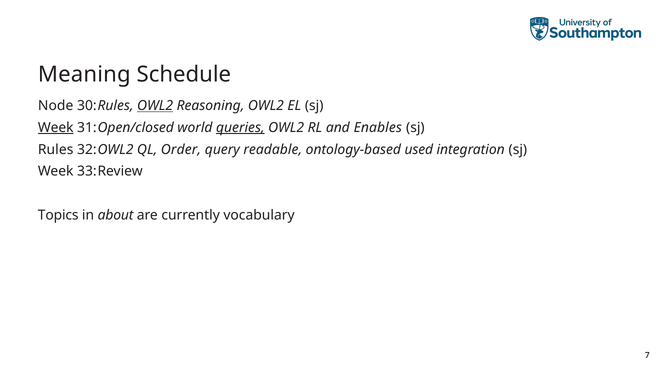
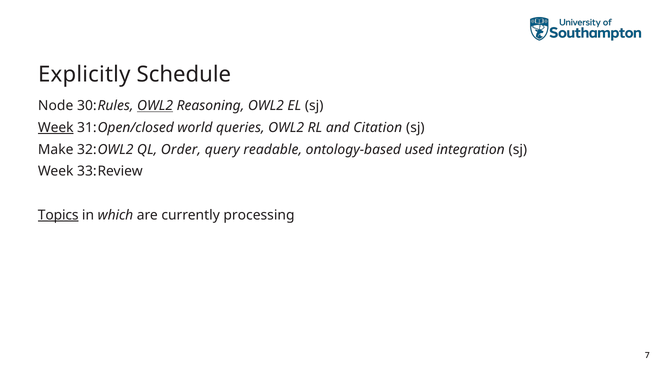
Meaning: Meaning -> Explicitly
queries underline: present -> none
Enables: Enables -> Citation
Rules: Rules -> Make
Topics underline: none -> present
about: about -> which
vocabulary: vocabulary -> processing
